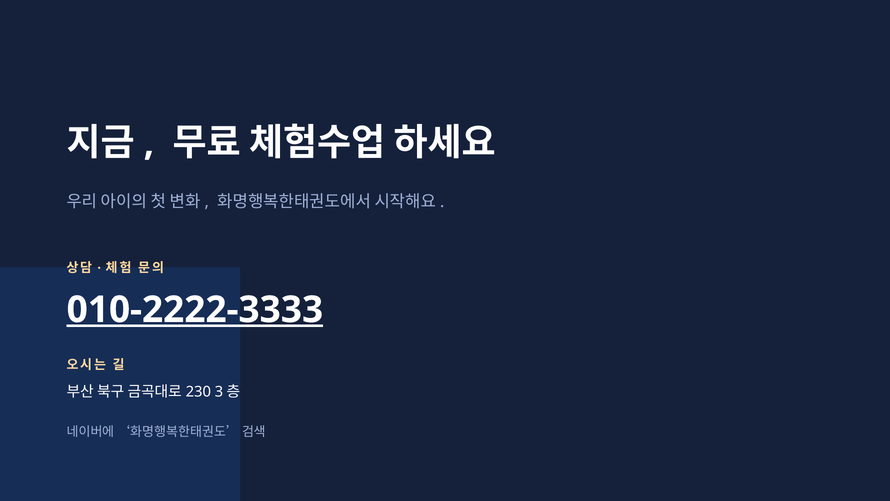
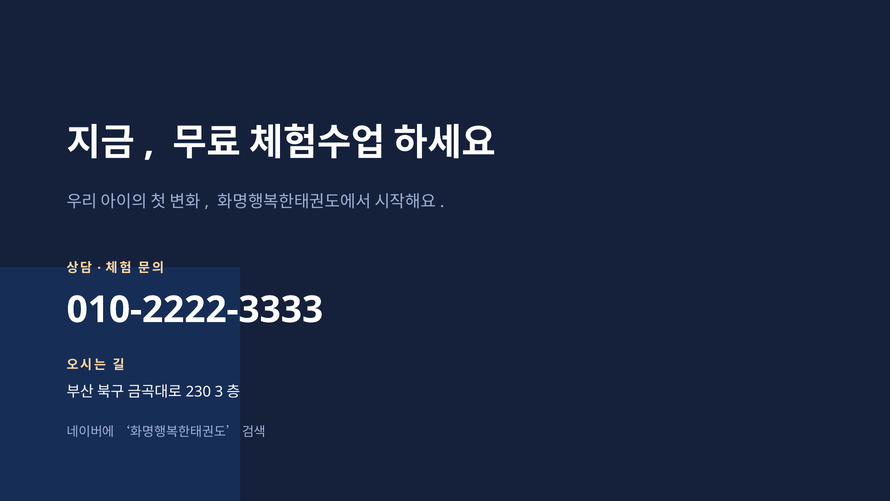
010-2222-3333 underline: present -> none
